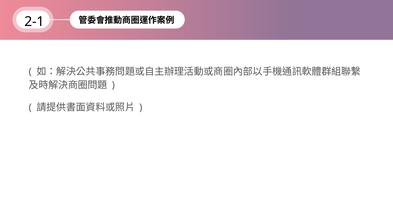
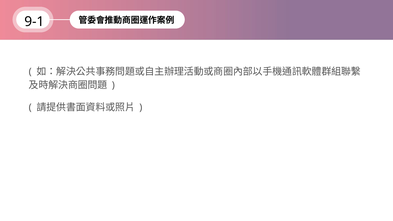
2-1: 2-1 -> 9-1
